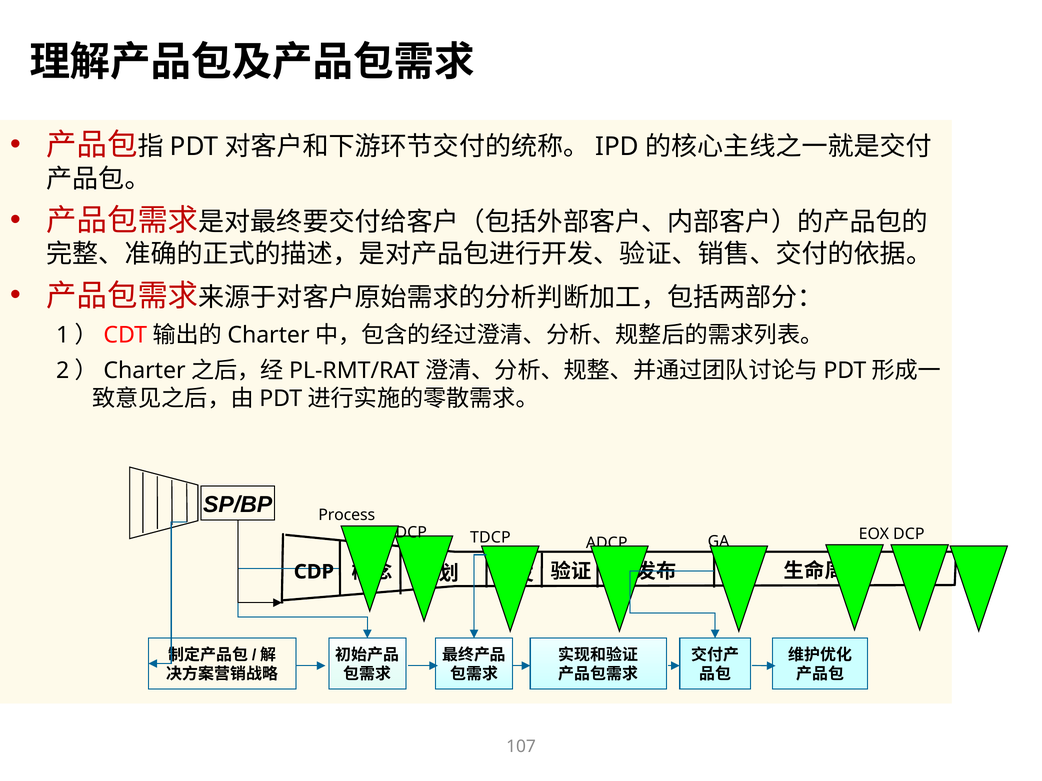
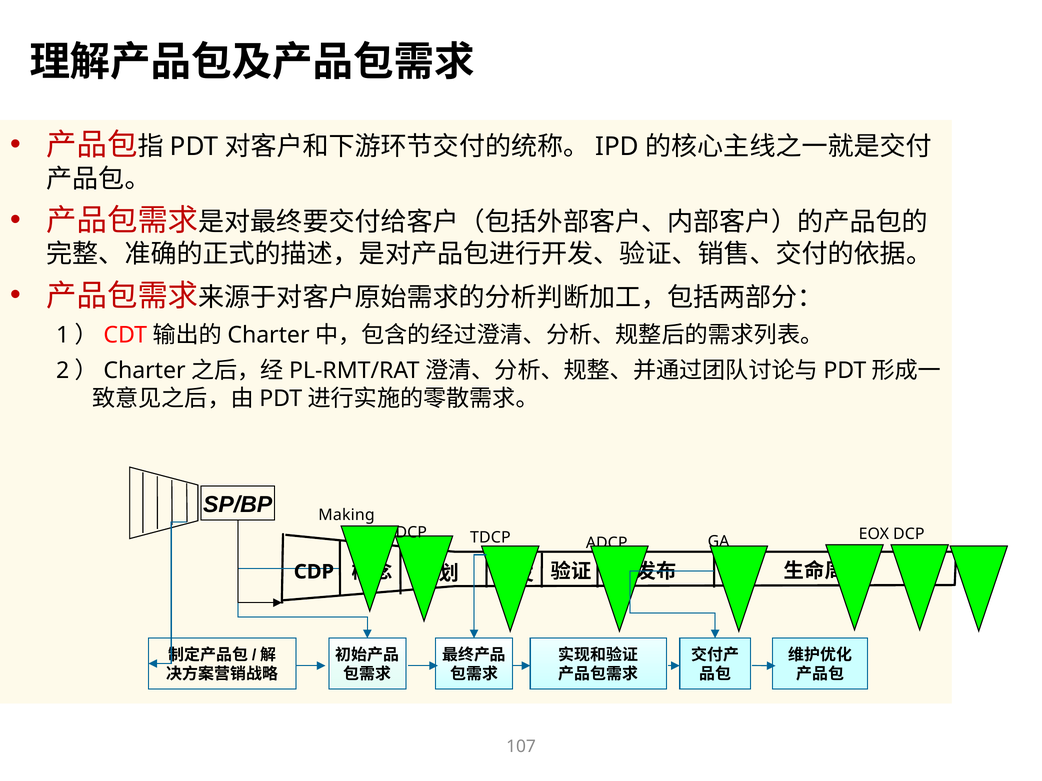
Process: Process -> Making
